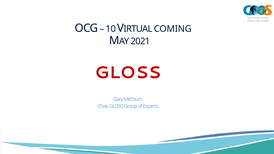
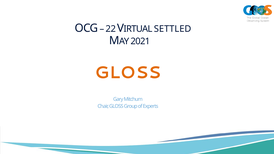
10: 10 -> 22
COMING: COMING -> SETTLED
GLOSS at (128, 73) colour: red -> orange
